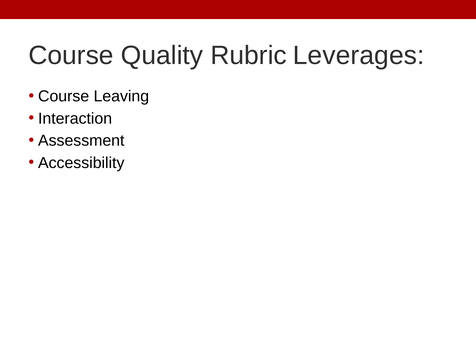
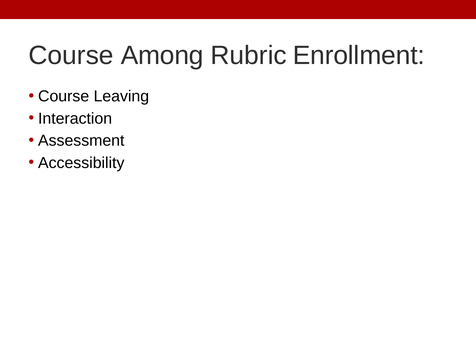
Quality: Quality -> Among
Leverages: Leverages -> Enrollment
